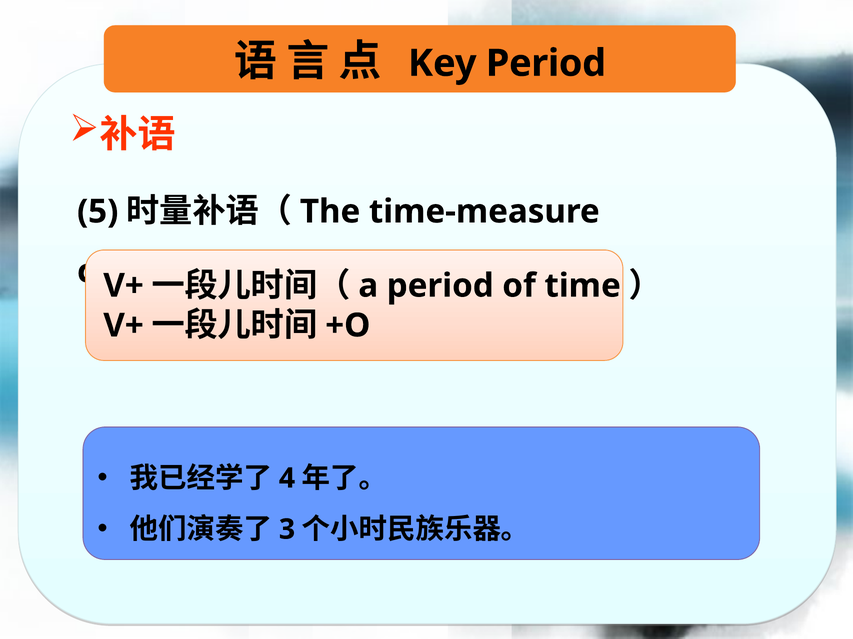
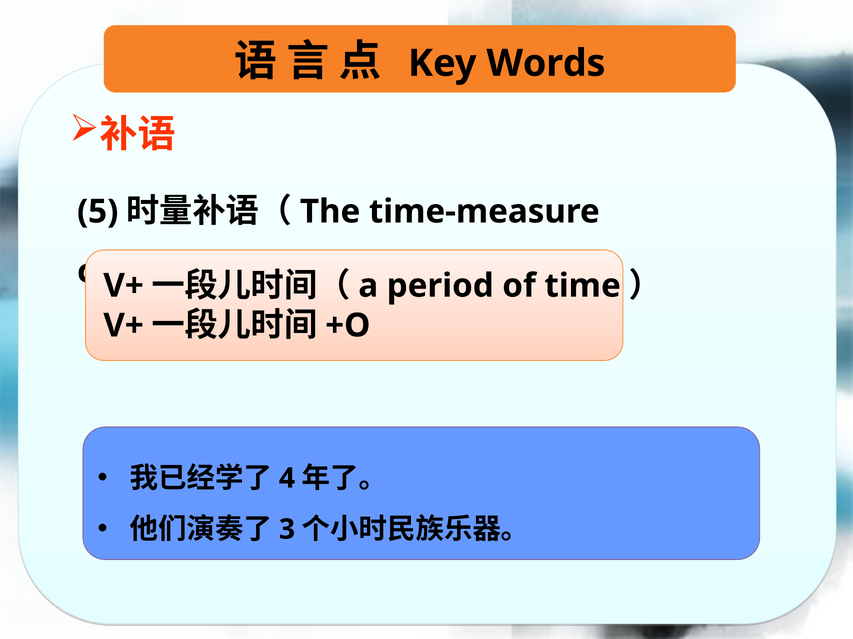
Key Period: Period -> Words
